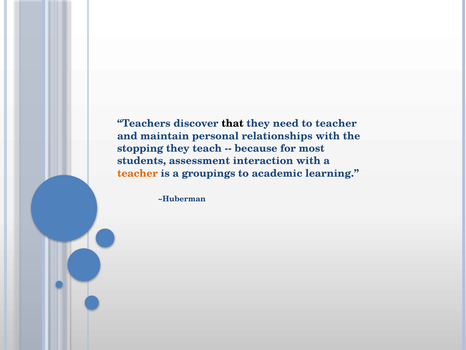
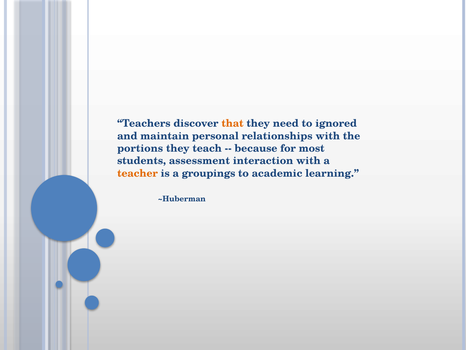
that colour: black -> orange
to teacher: teacher -> ignored
stopping: stopping -> portions
